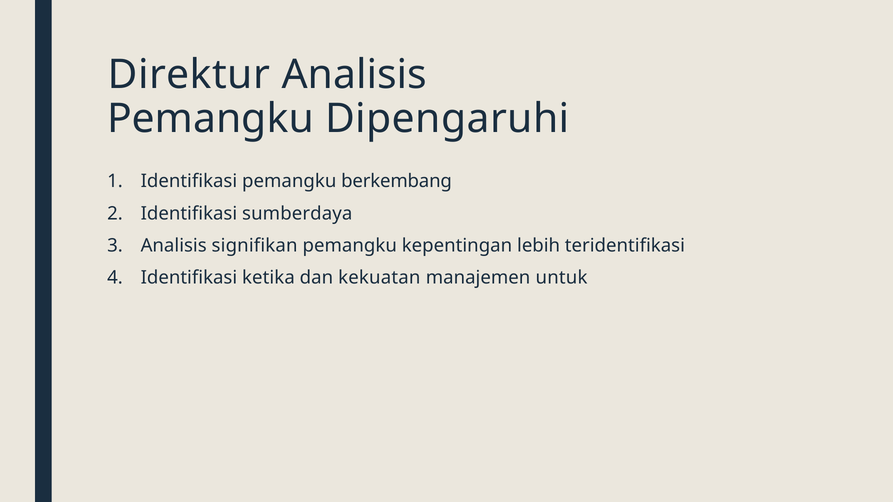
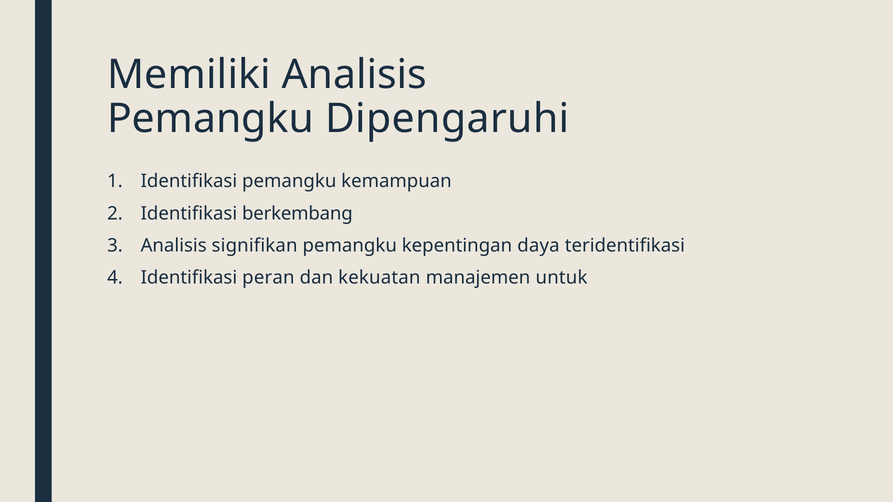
Direktur: Direktur -> Memiliki
berkembang: berkembang -> kemampuan
sumberdaya: sumberdaya -> berkembang
lebih: lebih -> daya
ketika: ketika -> peran
